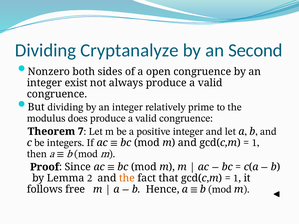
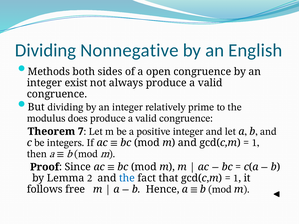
Cryptanalyze: Cryptanalyze -> Nonnegative
Second: Second -> English
Nonzero: Nonzero -> Methods
the at (127, 178) colour: orange -> blue
